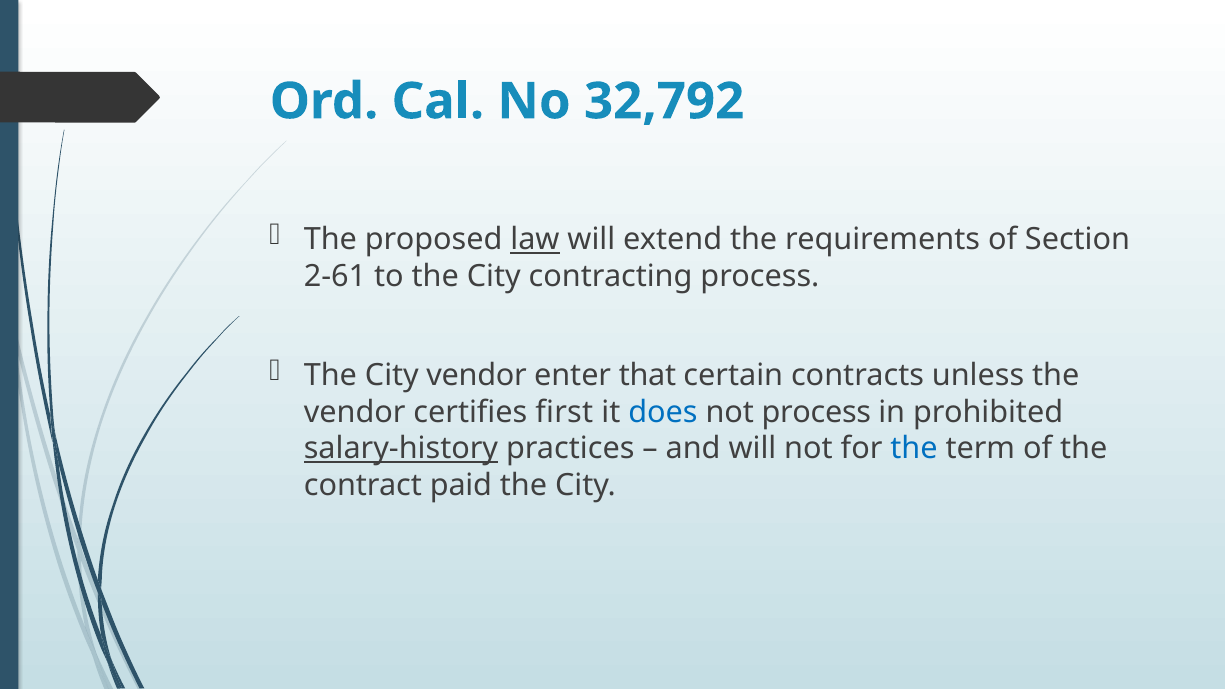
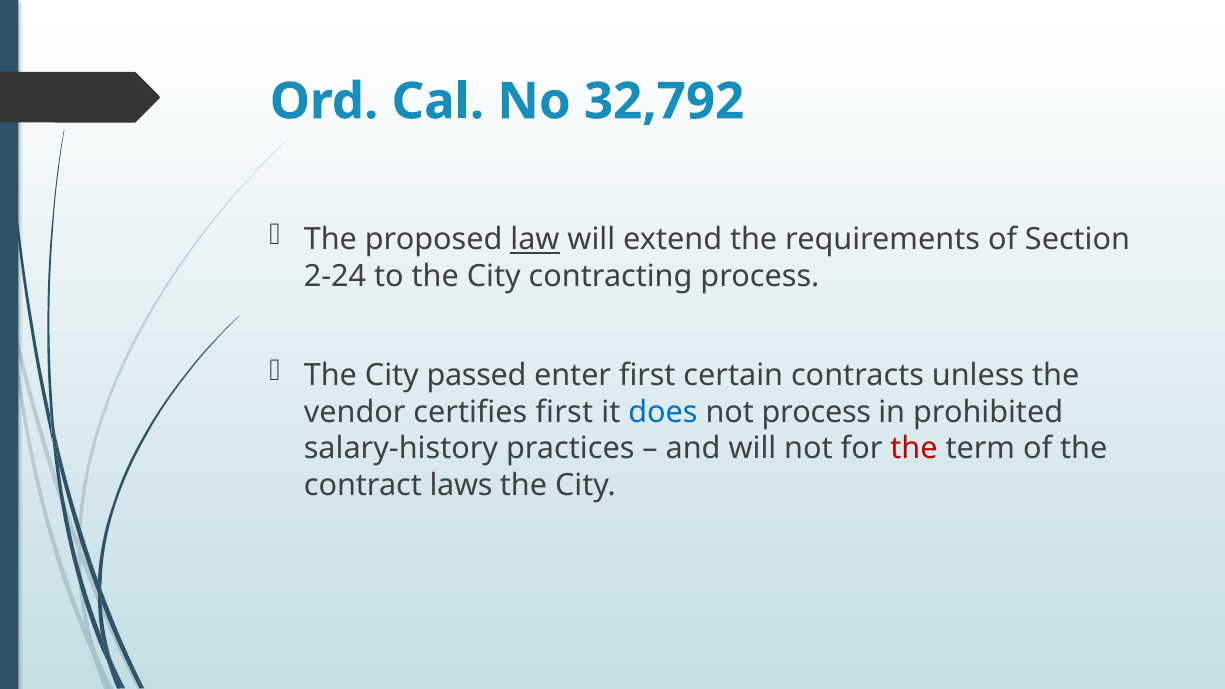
2-61: 2-61 -> 2-24
City vendor: vendor -> passed
enter that: that -> first
salary-history underline: present -> none
the at (914, 449) colour: blue -> red
paid: paid -> laws
